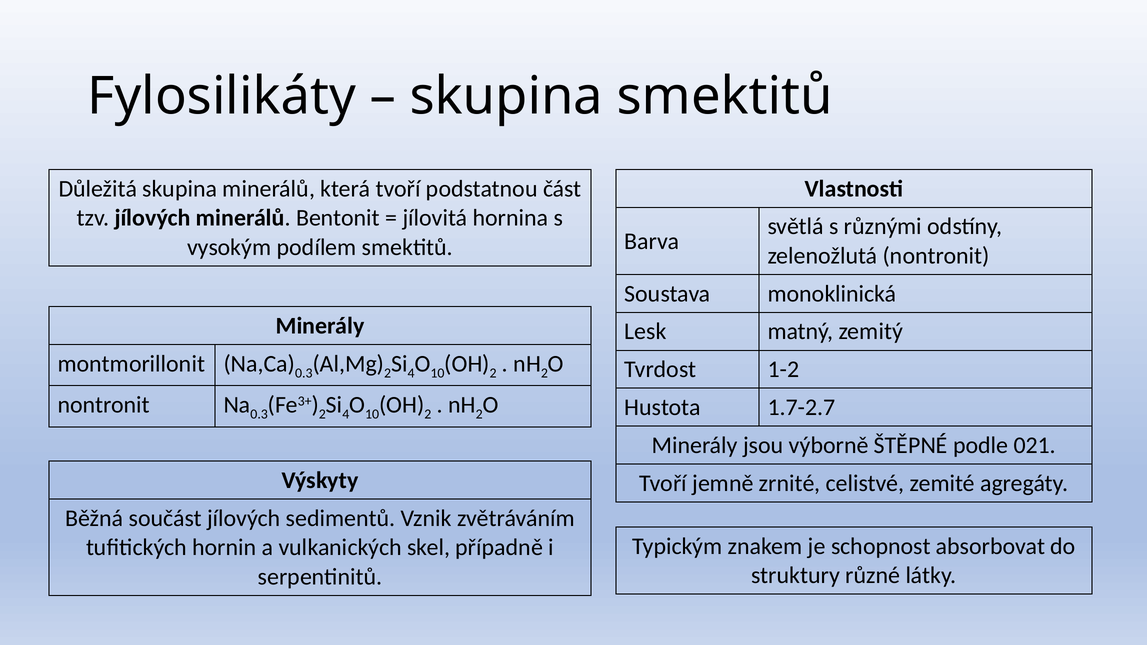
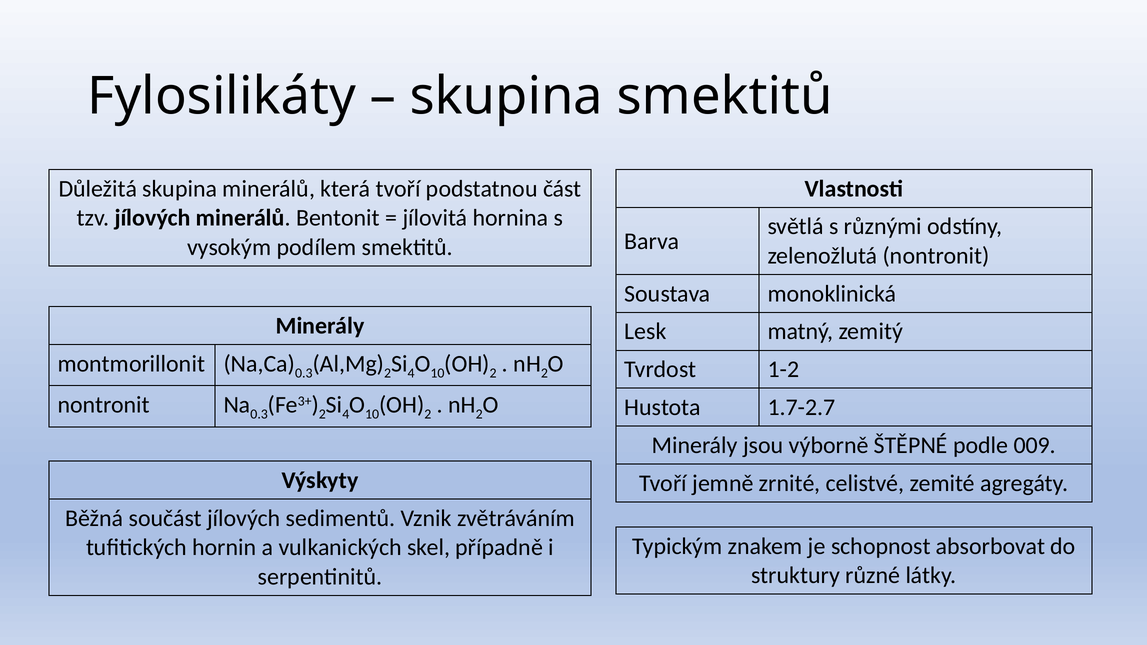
021: 021 -> 009
